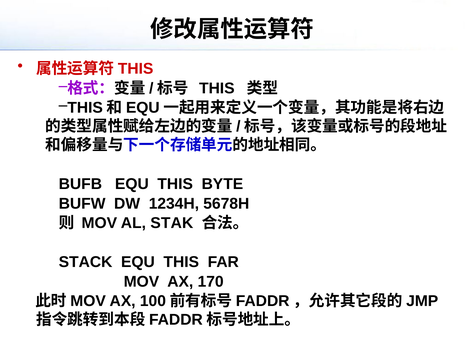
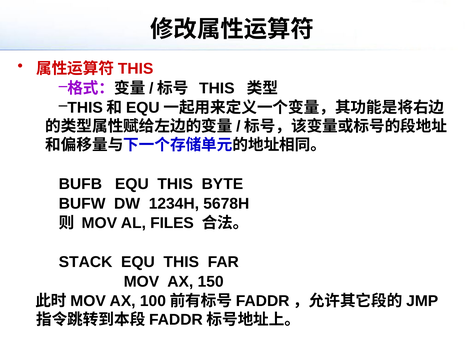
STAK: STAK -> FILES
170: 170 -> 150
